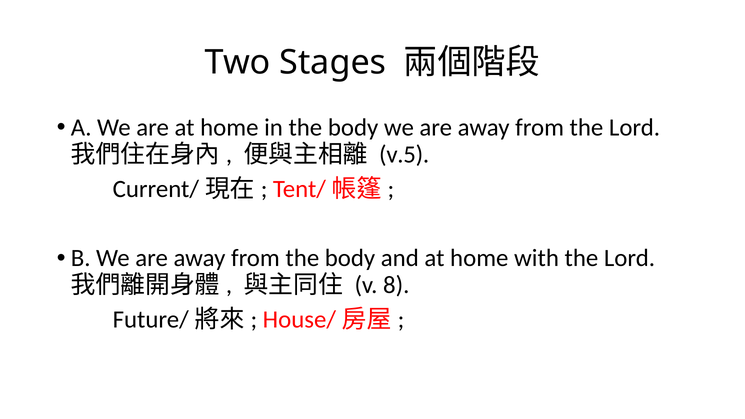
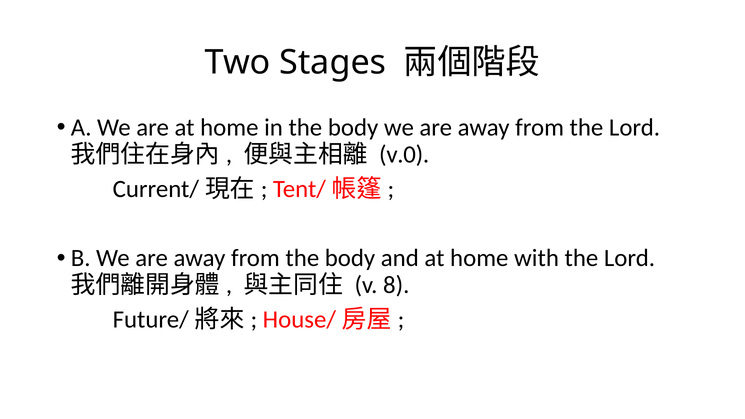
v.5: v.5 -> v.0
